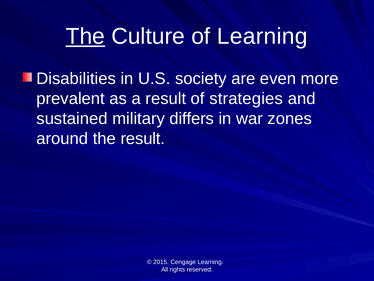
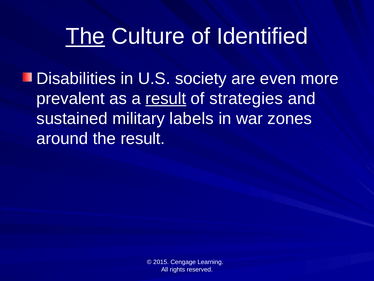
of Learning: Learning -> Identified
result at (166, 98) underline: none -> present
differs: differs -> labels
